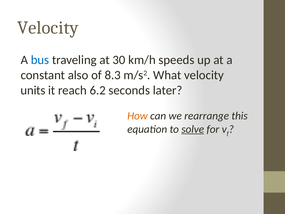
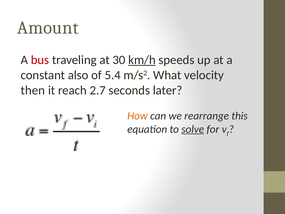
Velocity at (48, 28): Velocity -> Amount
bus colour: blue -> red
km/h underline: none -> present
8.3: 8.3 -> 5.4
units: units -> then
6.2: 6.2 -> 2.7
